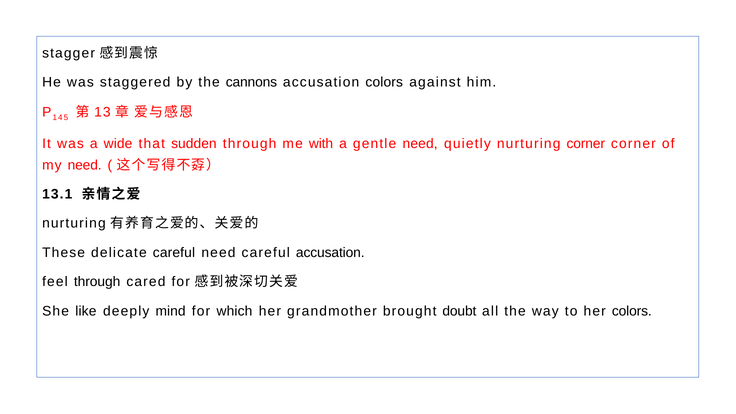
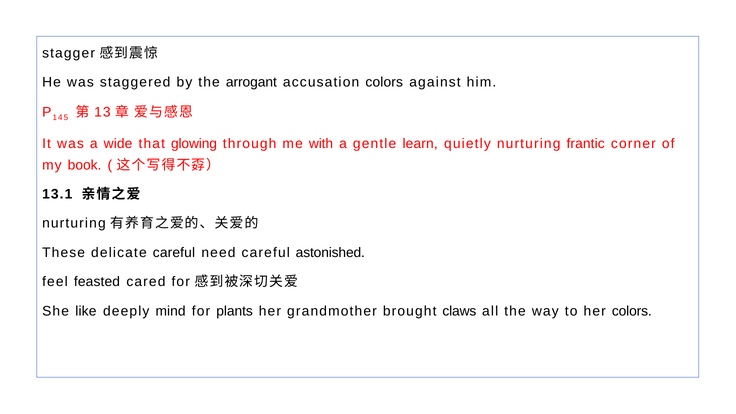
cannons: cannons -> arrogant
sudden: sudden -> glowing
gentle need: need -> learn
nurturing corner: corner -> frantic
my need: need -> book
careful accusation: accusation -> astonished
feel through: through -> feasted
which: which -> plants
doubt: doubt -> claws
